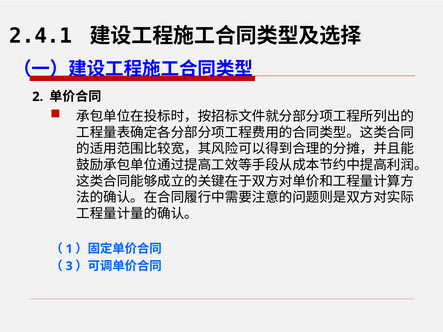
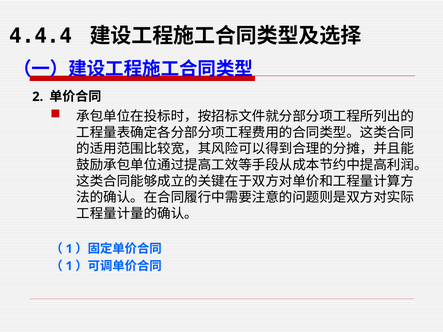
2.4.1: 2.4.1 -> 4.4.4
3 at (69, 266): 3 -> 1
